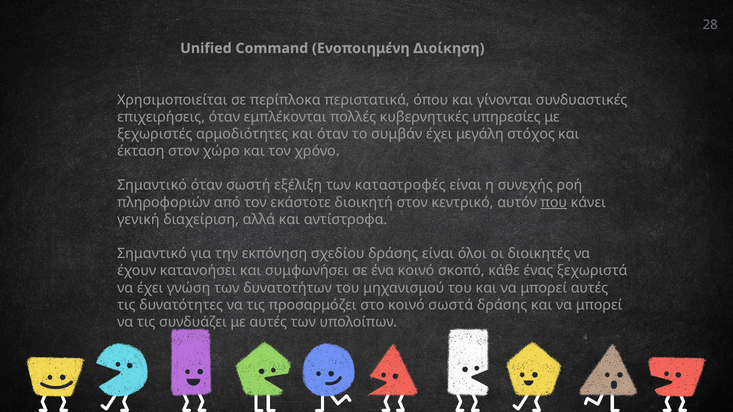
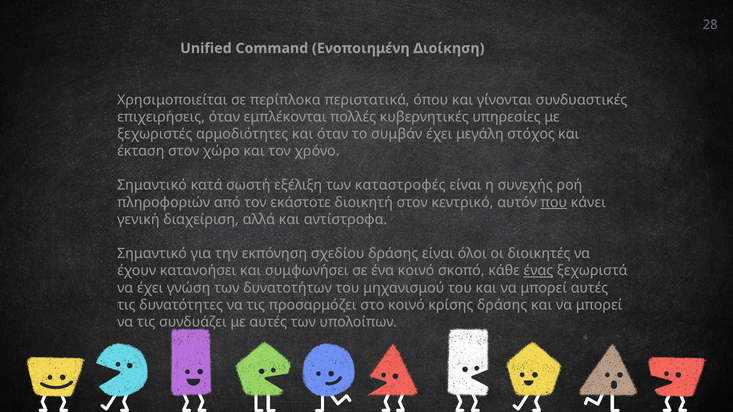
Σημαντικό όταν: όταν -> κατά
ένας underline: none -> present
σωστά: σωστά -> κρίσης
